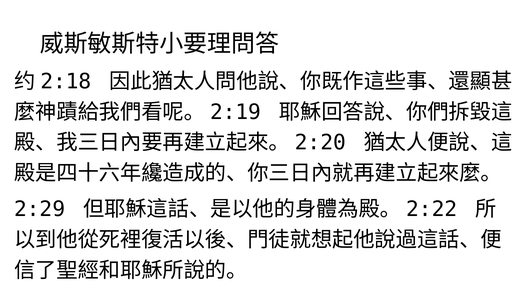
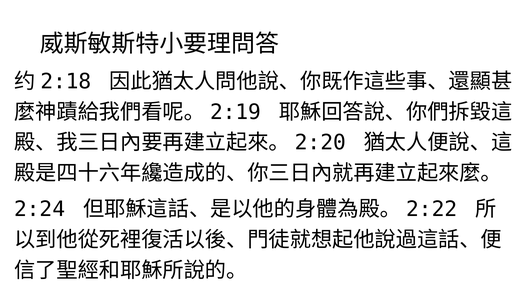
2:29: 2:29 -> 2:24
